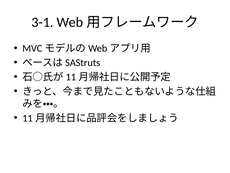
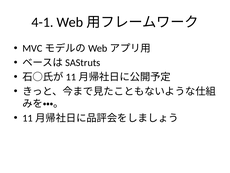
3-1: 3-1 -> 4-1
